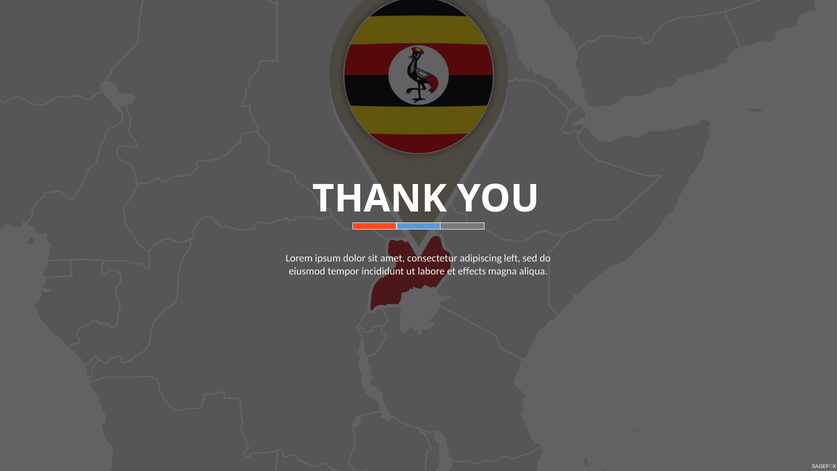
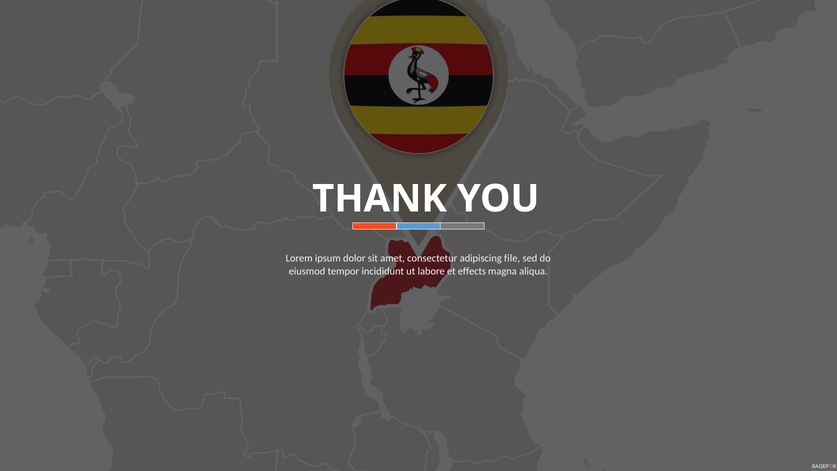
left: left -> file
